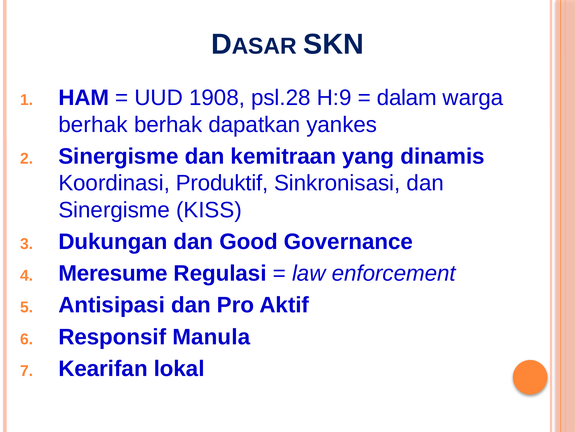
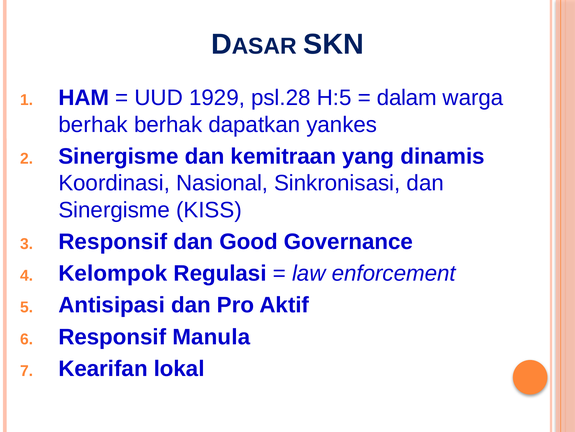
1908: 1908 -> 1929
H:9: H:9 -> H:5
Produktif: Produktif -> Nasional
Dukungan at (113, 241): Dukungan -> Responsif
Meresume: Meresume -> Kelompok
